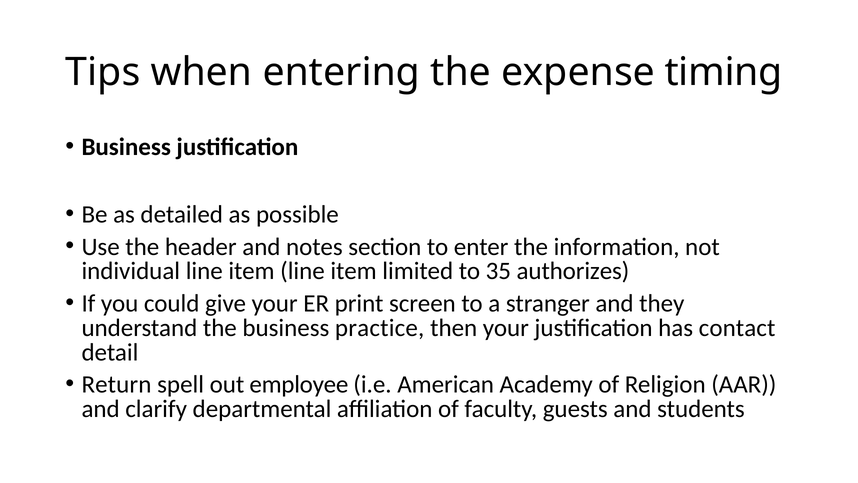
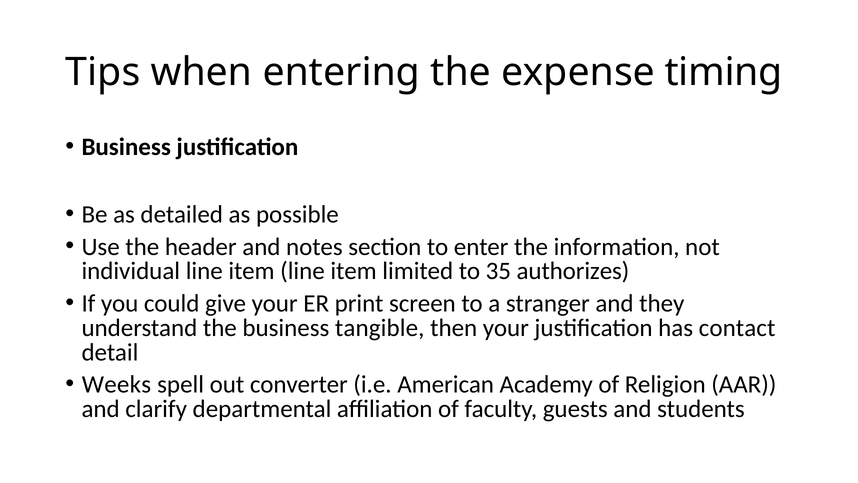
practice: practice -> tangible
Return: Return -> Weeks
employee: employee -> converter
